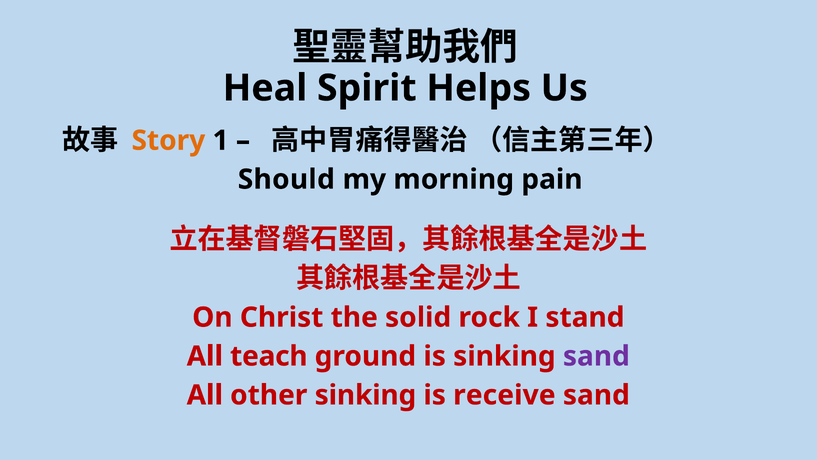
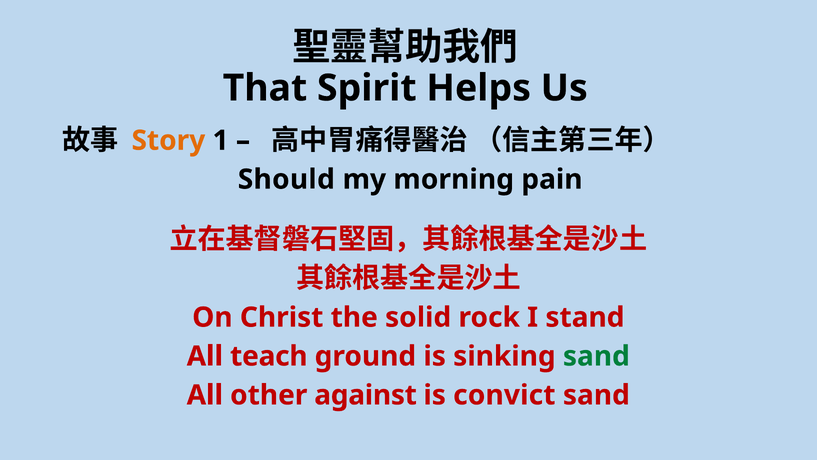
Heal: Heal -> That
sand at (596, 356) colour: purple -> green
other sinking: sinking -> against
receive: receive -> convict
